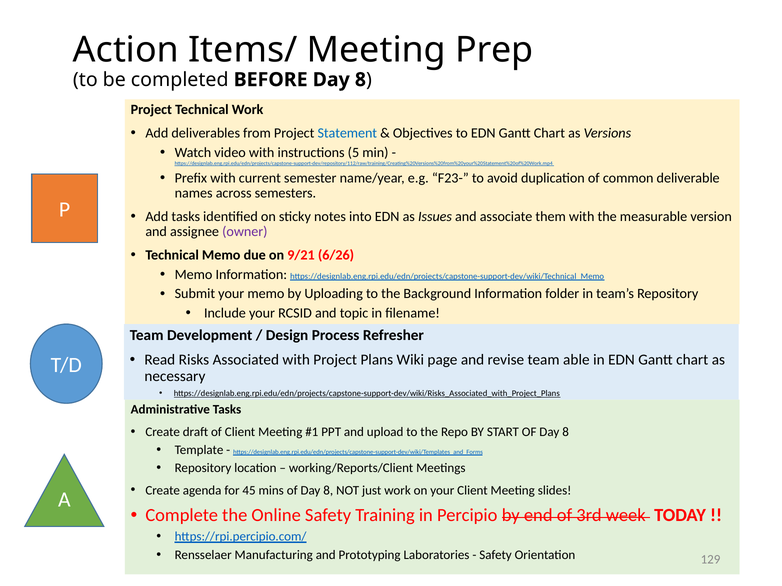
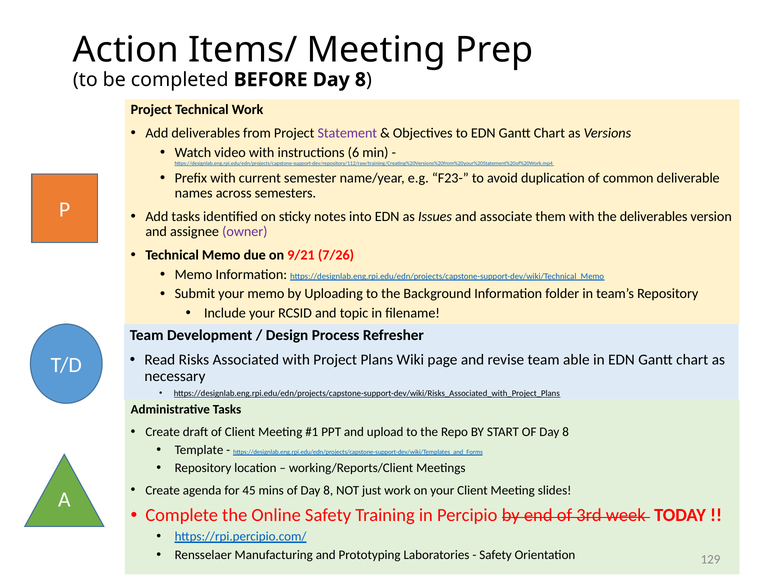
Statement colour: blue -> purple
5: 5 -> 6
the measurable: measurable -> deliverables
6/26: 6/26 -> 7/26
